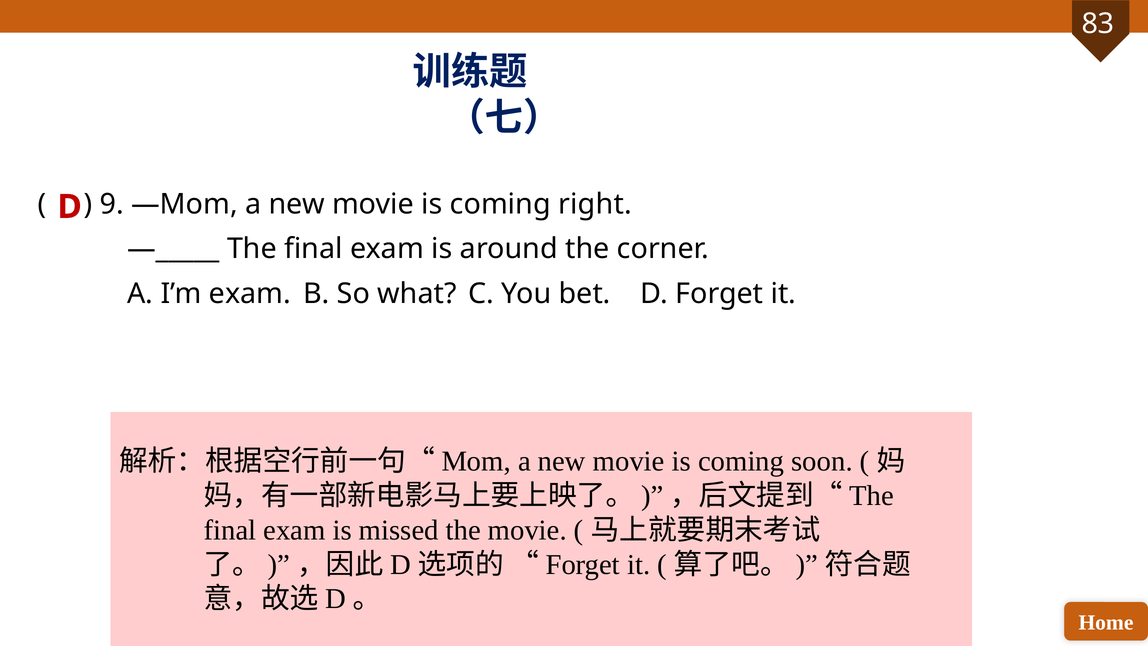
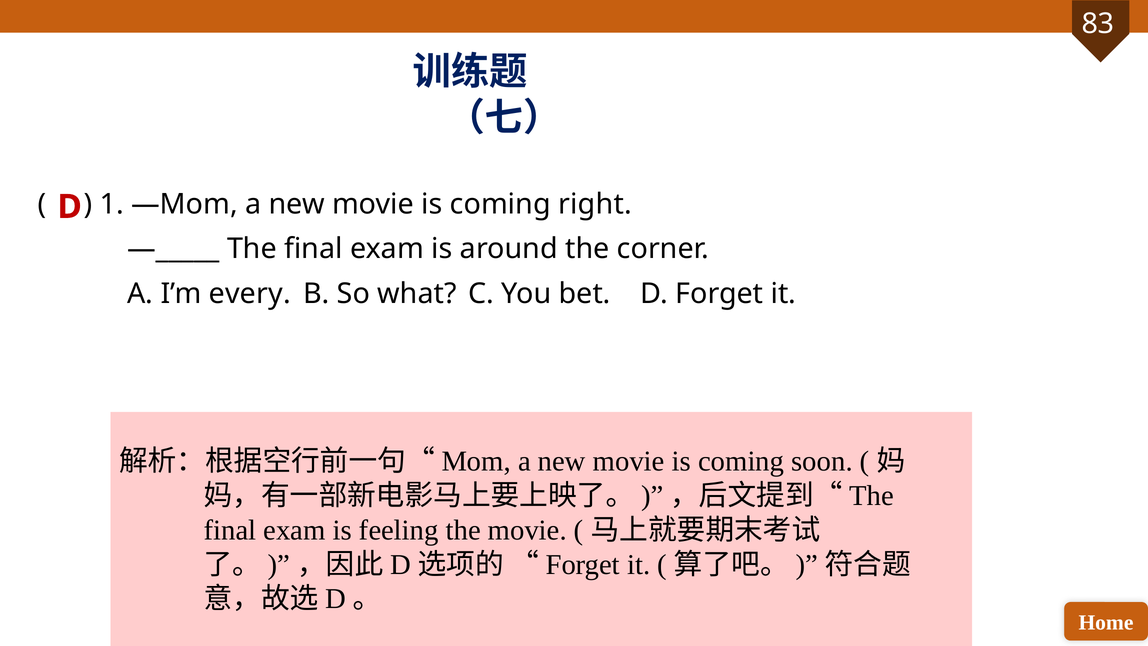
9: 9 -> 1
I’m exam: exam -> every
missed: missed -> feeling
